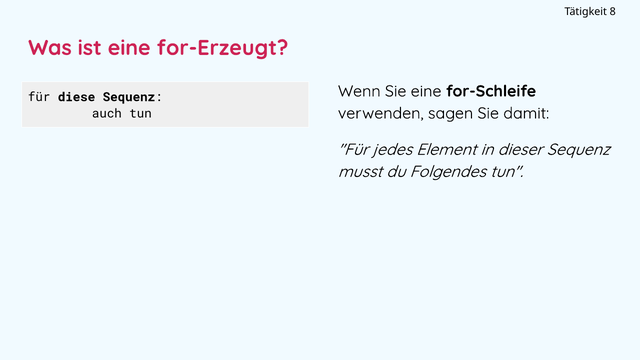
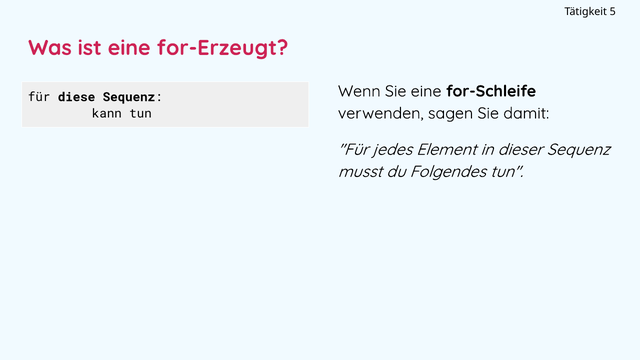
8: 8 -> 5
auch: auch -> kann
